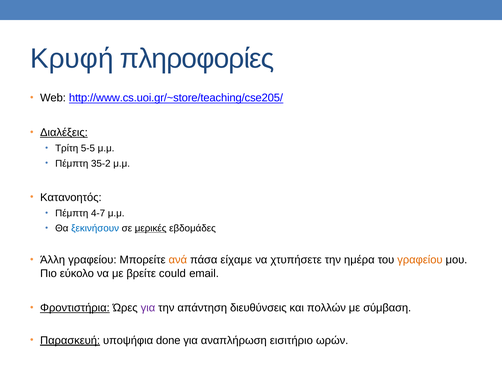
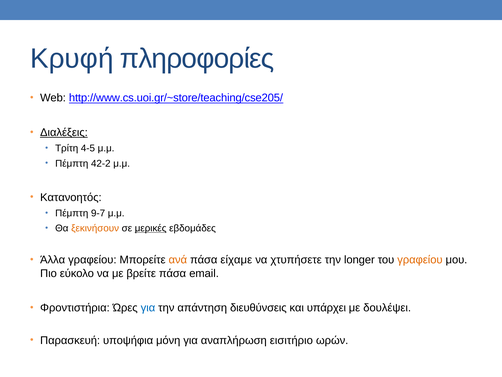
5-5: 5-5 -> 4-5
35-2: 35-2 -> 42-2
4-7: 4-7 -> 9-7
ξεκινήσουν colour: blue -> orange
Άλλη: Άλλη -> Άλλα
ημέρα: ημέρα -> longer
βρείτε could: could -> πάσα
Φροντιστήρια underline: present -> none
για at (148, 308) colour: purple -> blue
πολλών: πολλών -> υπάρχει
σύμβαση: σύμβαση -> δουλέψει
Παρασκευή underline: present -> none
done: done -> μόνη
